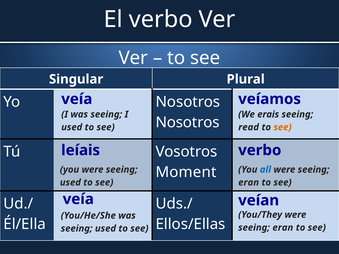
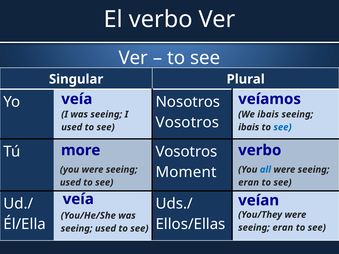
We erais: erais -> ibais
Nosotros at (188, 123): Nosotros -> Vosotros
read at (249, 127): read -> ibais
see at (283, 127) colour: orange -> blue
leíais: leíais -> more
